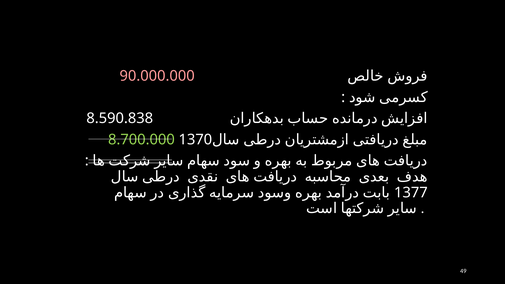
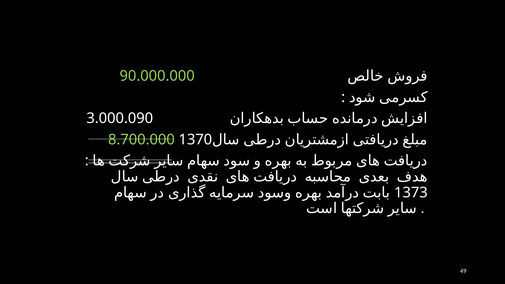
90.000.000 colour: pink -> light green
8.590.838: 8.590.838 -> 3.000.090
1377: 1377 -> 1373
